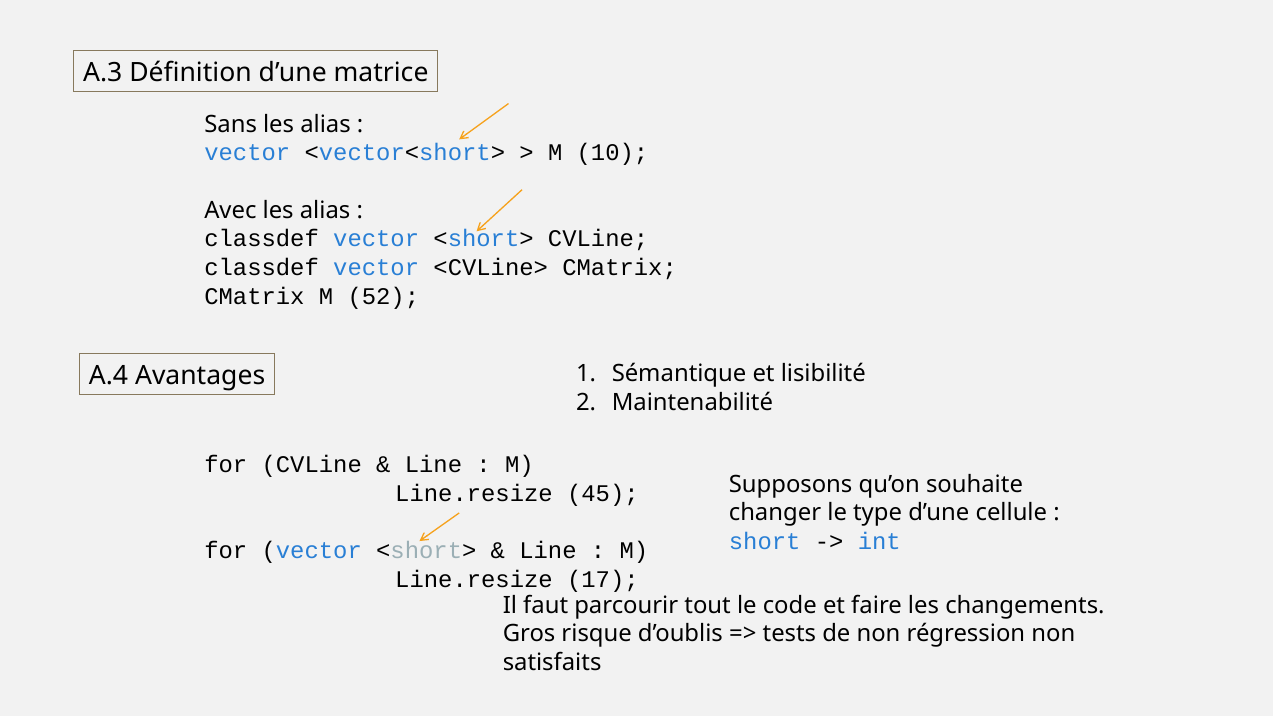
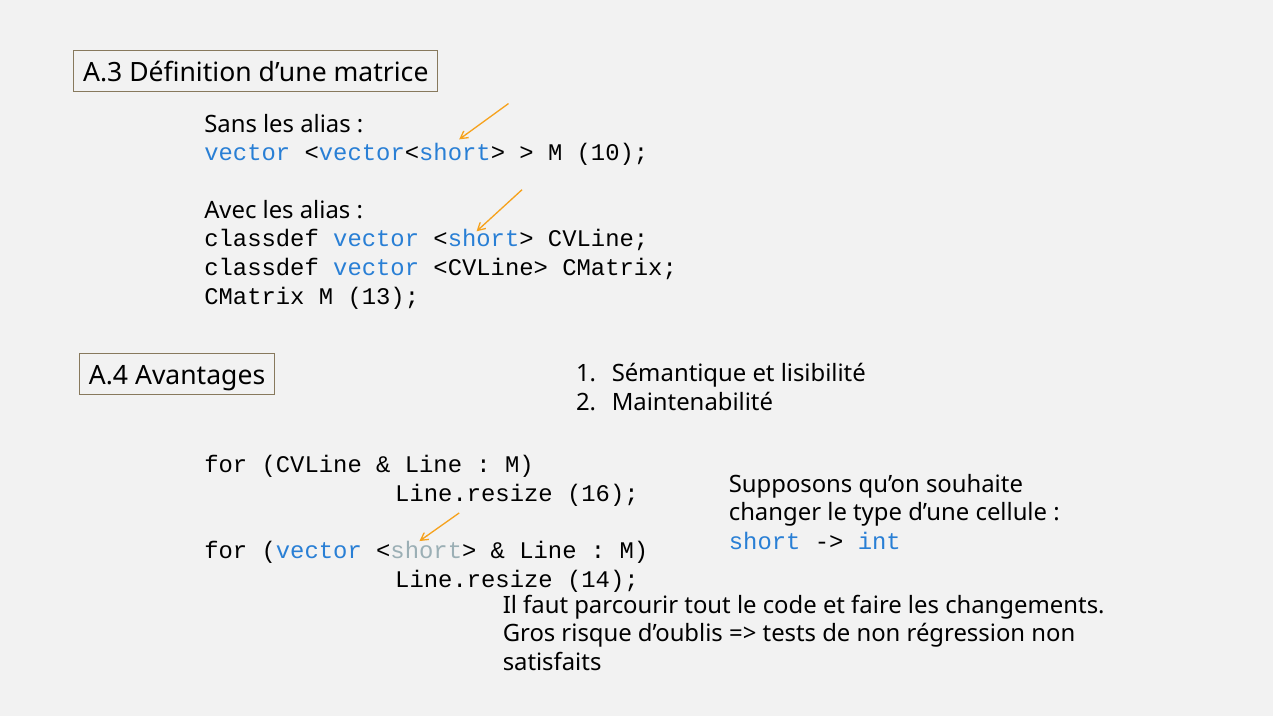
52: 52 -> 13
45: 45 -> 16
17: 17 -> 14
